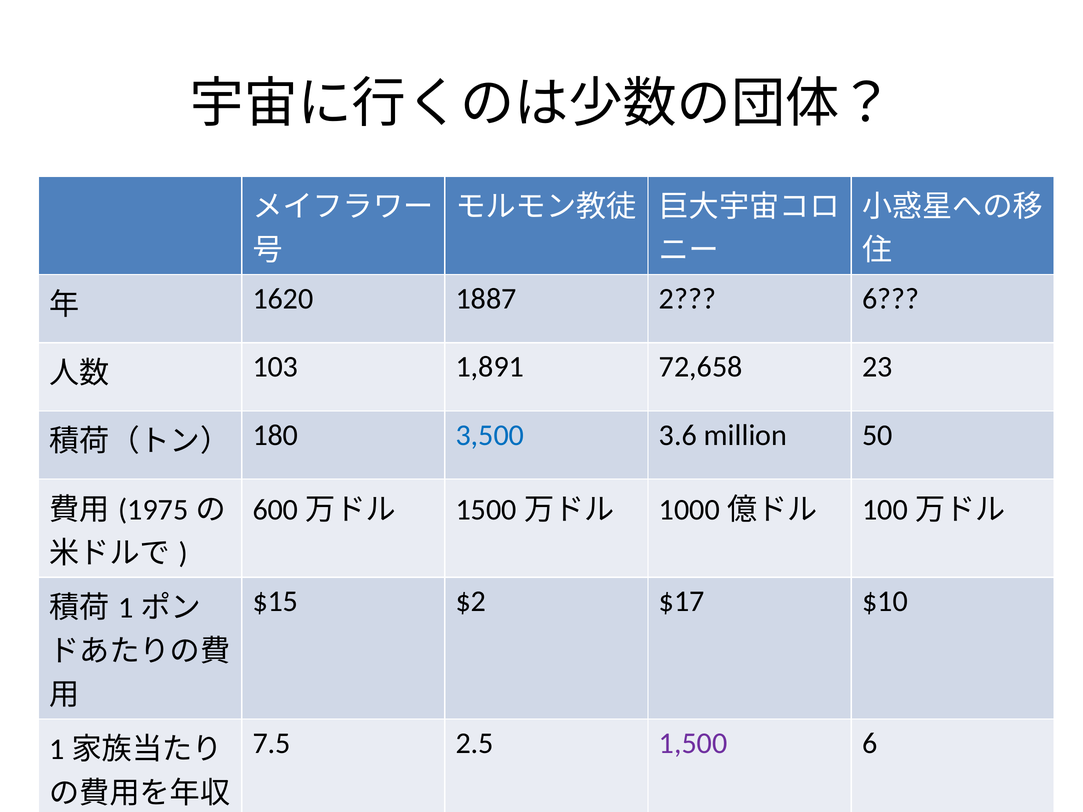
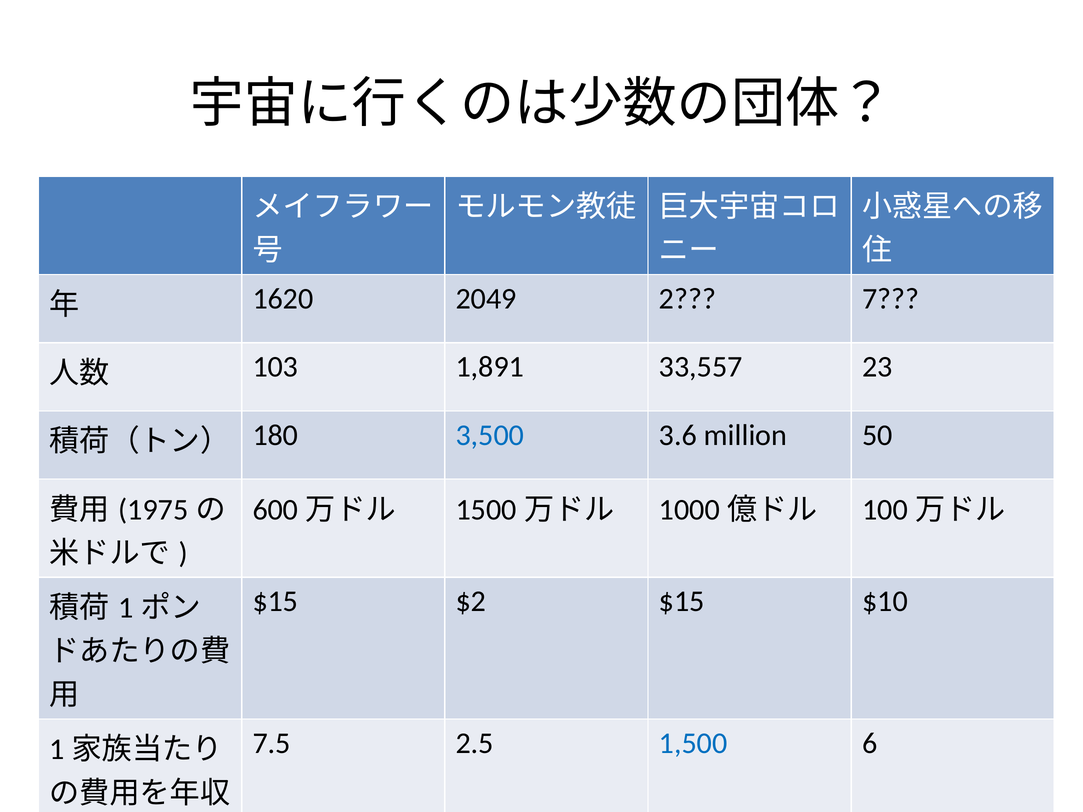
1887: 1887 -> 2049
2 6: 6 -> 7
72,658: 72,658 -> 33,557
$2 $17: $17 -> $15
1,500 colour: purple -> blue
